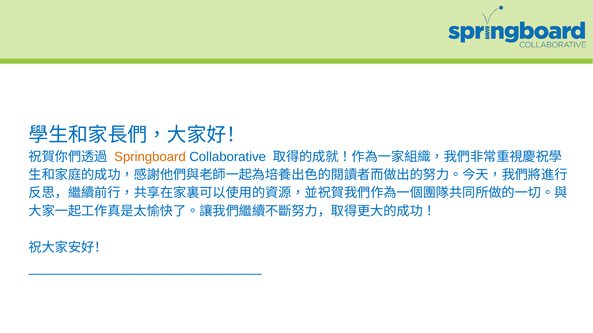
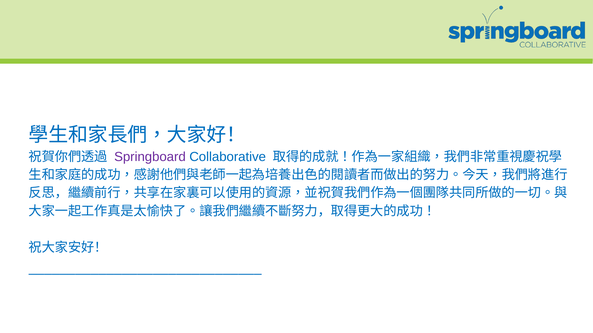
Springboard colour: orange -> purple
